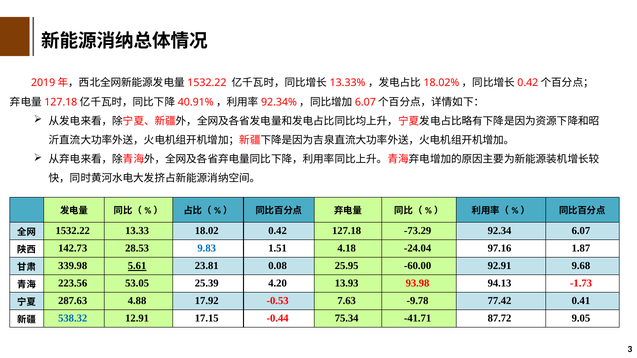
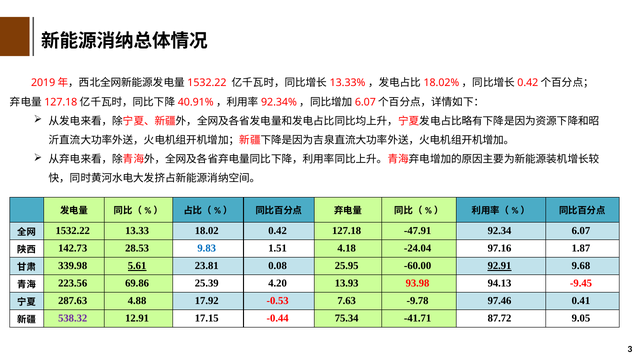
-73.29: -73.29 -> -47.91
92.91 underline: none -> present
53.05: 53.05 -> 69.86
-1.73: -1.73 -> -9.45
77.42: 77.42 -> 97.46
538.32 colour: blue -> purple
